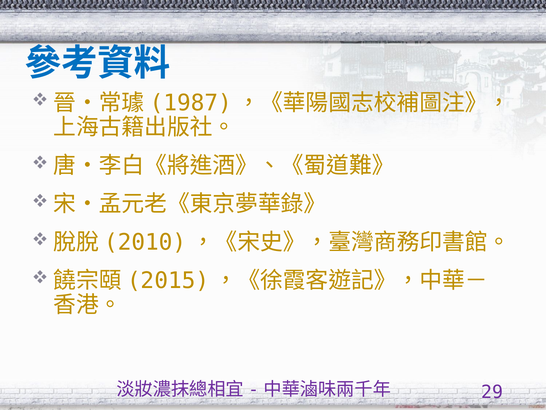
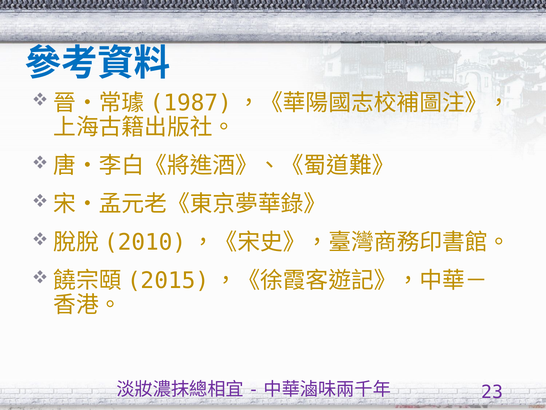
29: 29 -> 23
